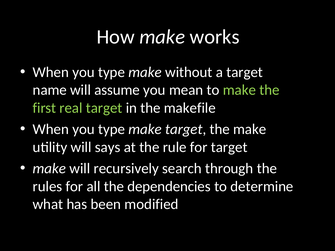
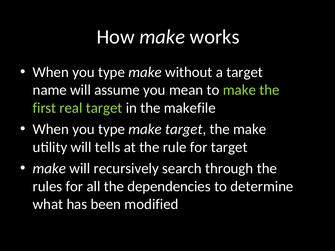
says: says -> tells
